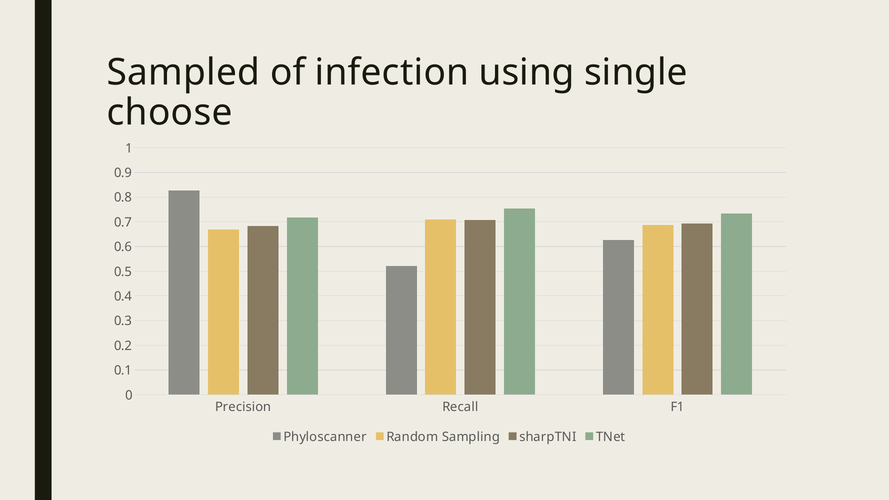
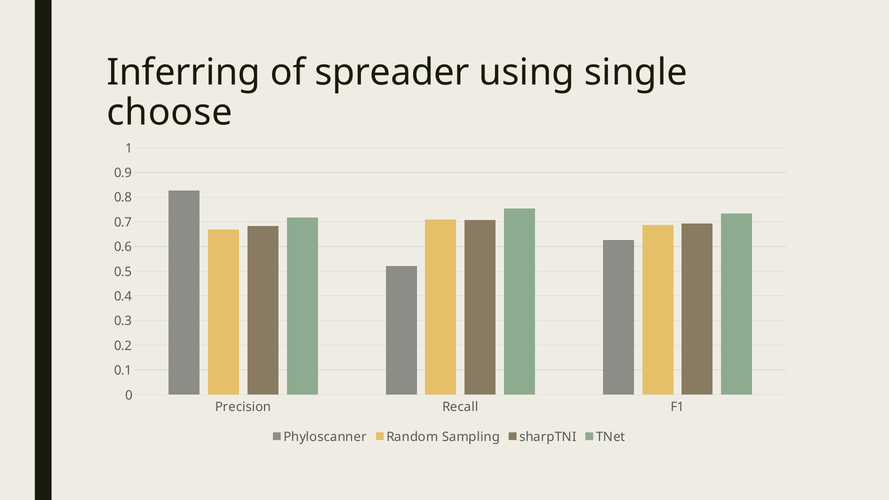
Sampled: Sampled -> Inferring
infection: infection -> spreader
